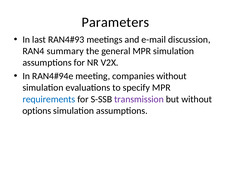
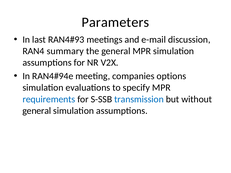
companies without: without -> options
transmission colour: purple -> blue
options at (37, 111): options -> general
